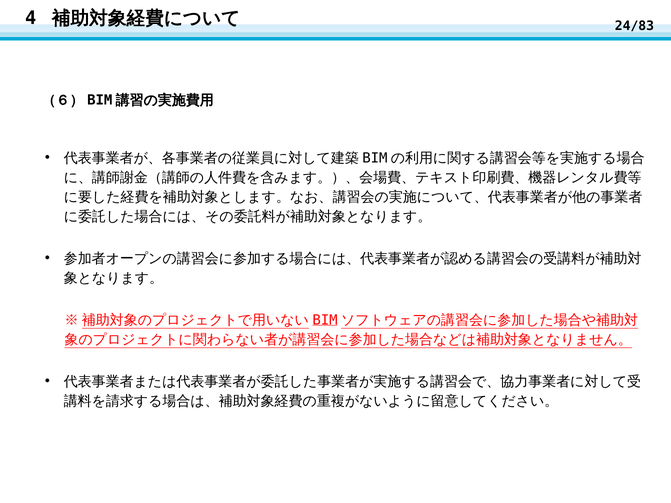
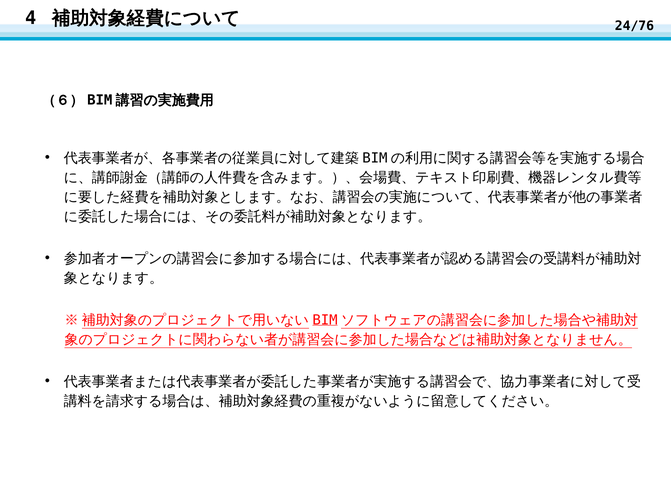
24/83: 24/83 -> 24/76
